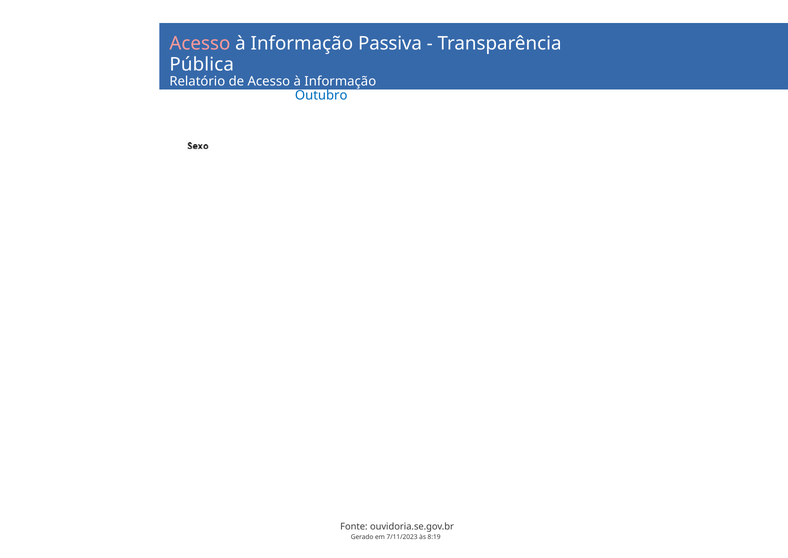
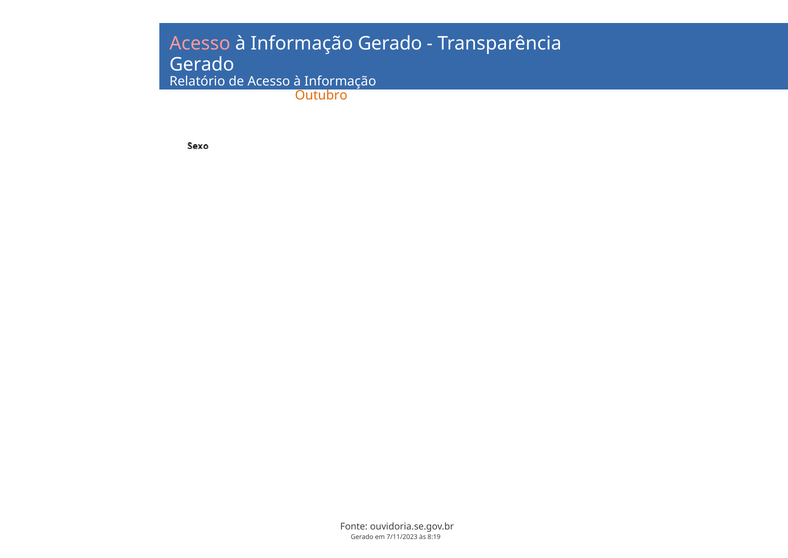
Informação Passiva: Passiva -> Gerado
Pública at (202, 64): Pública -> Gerado
Outubro colour: blue -> orange
